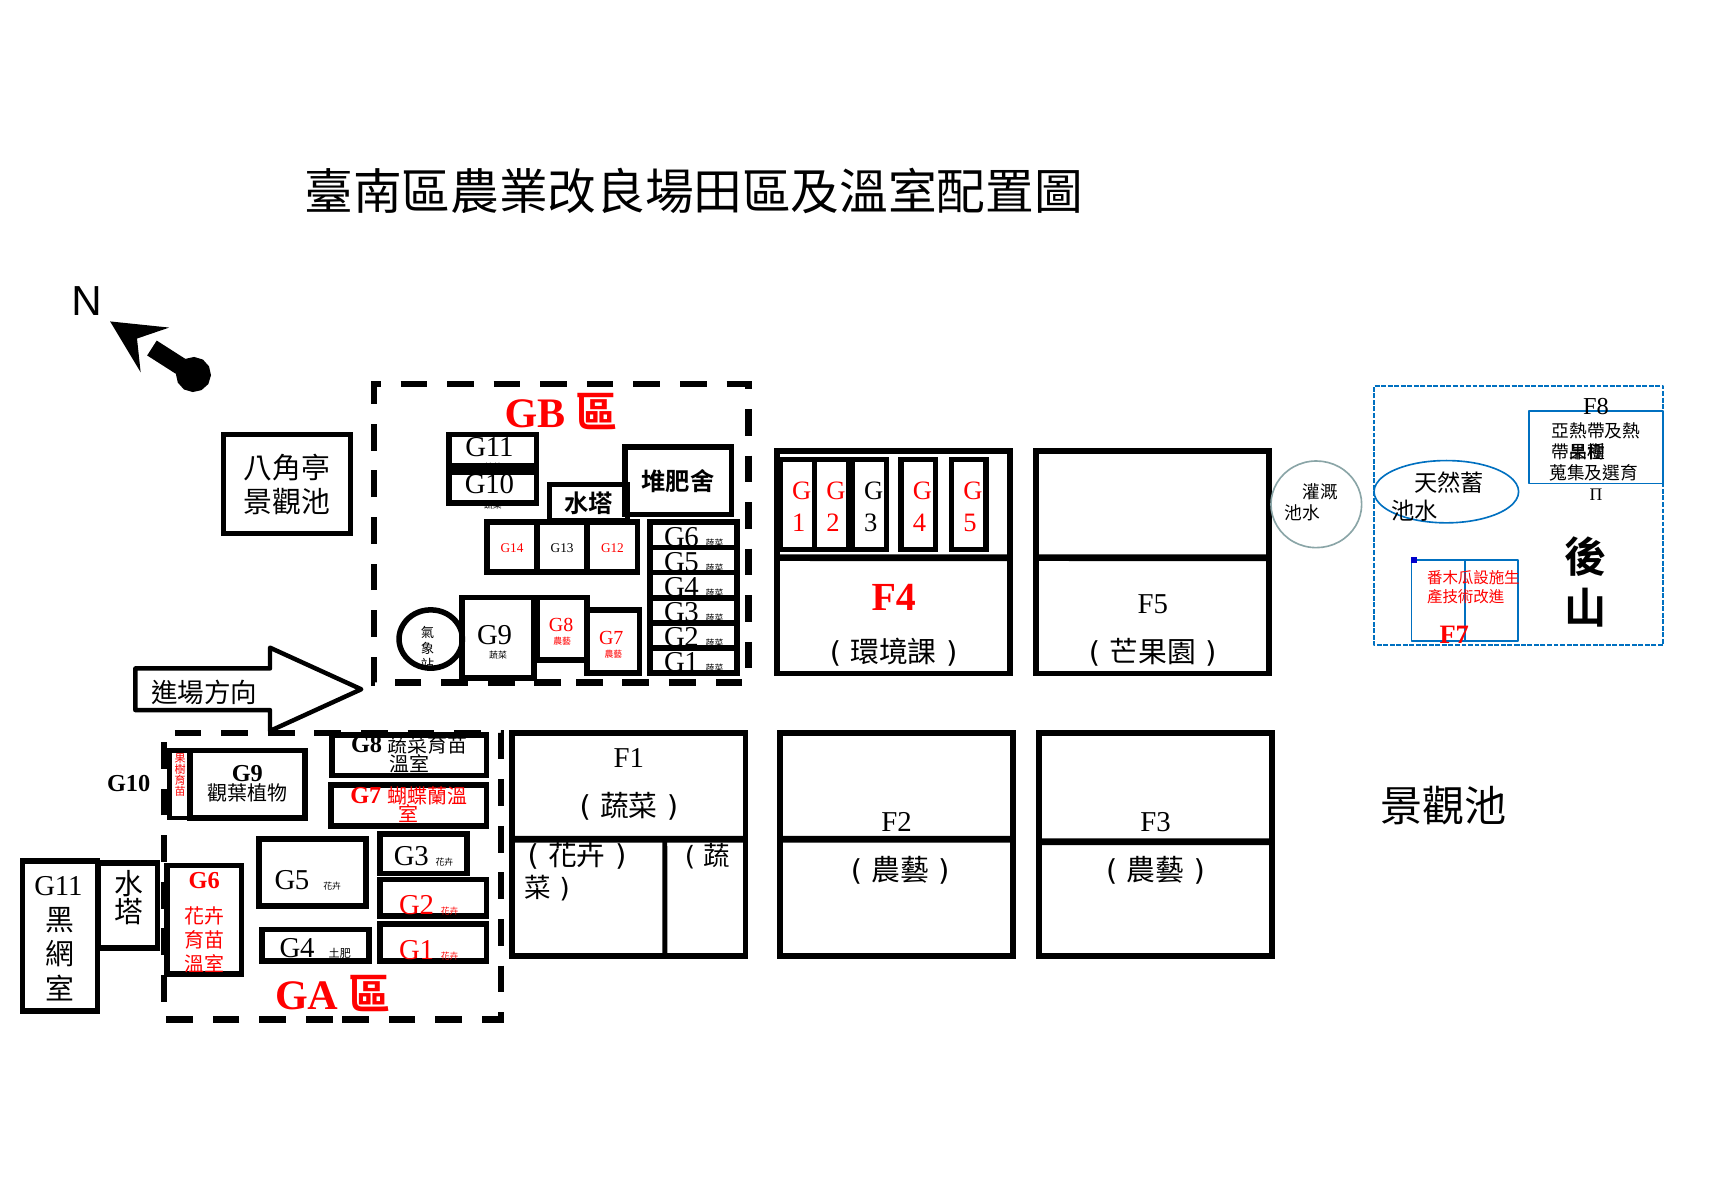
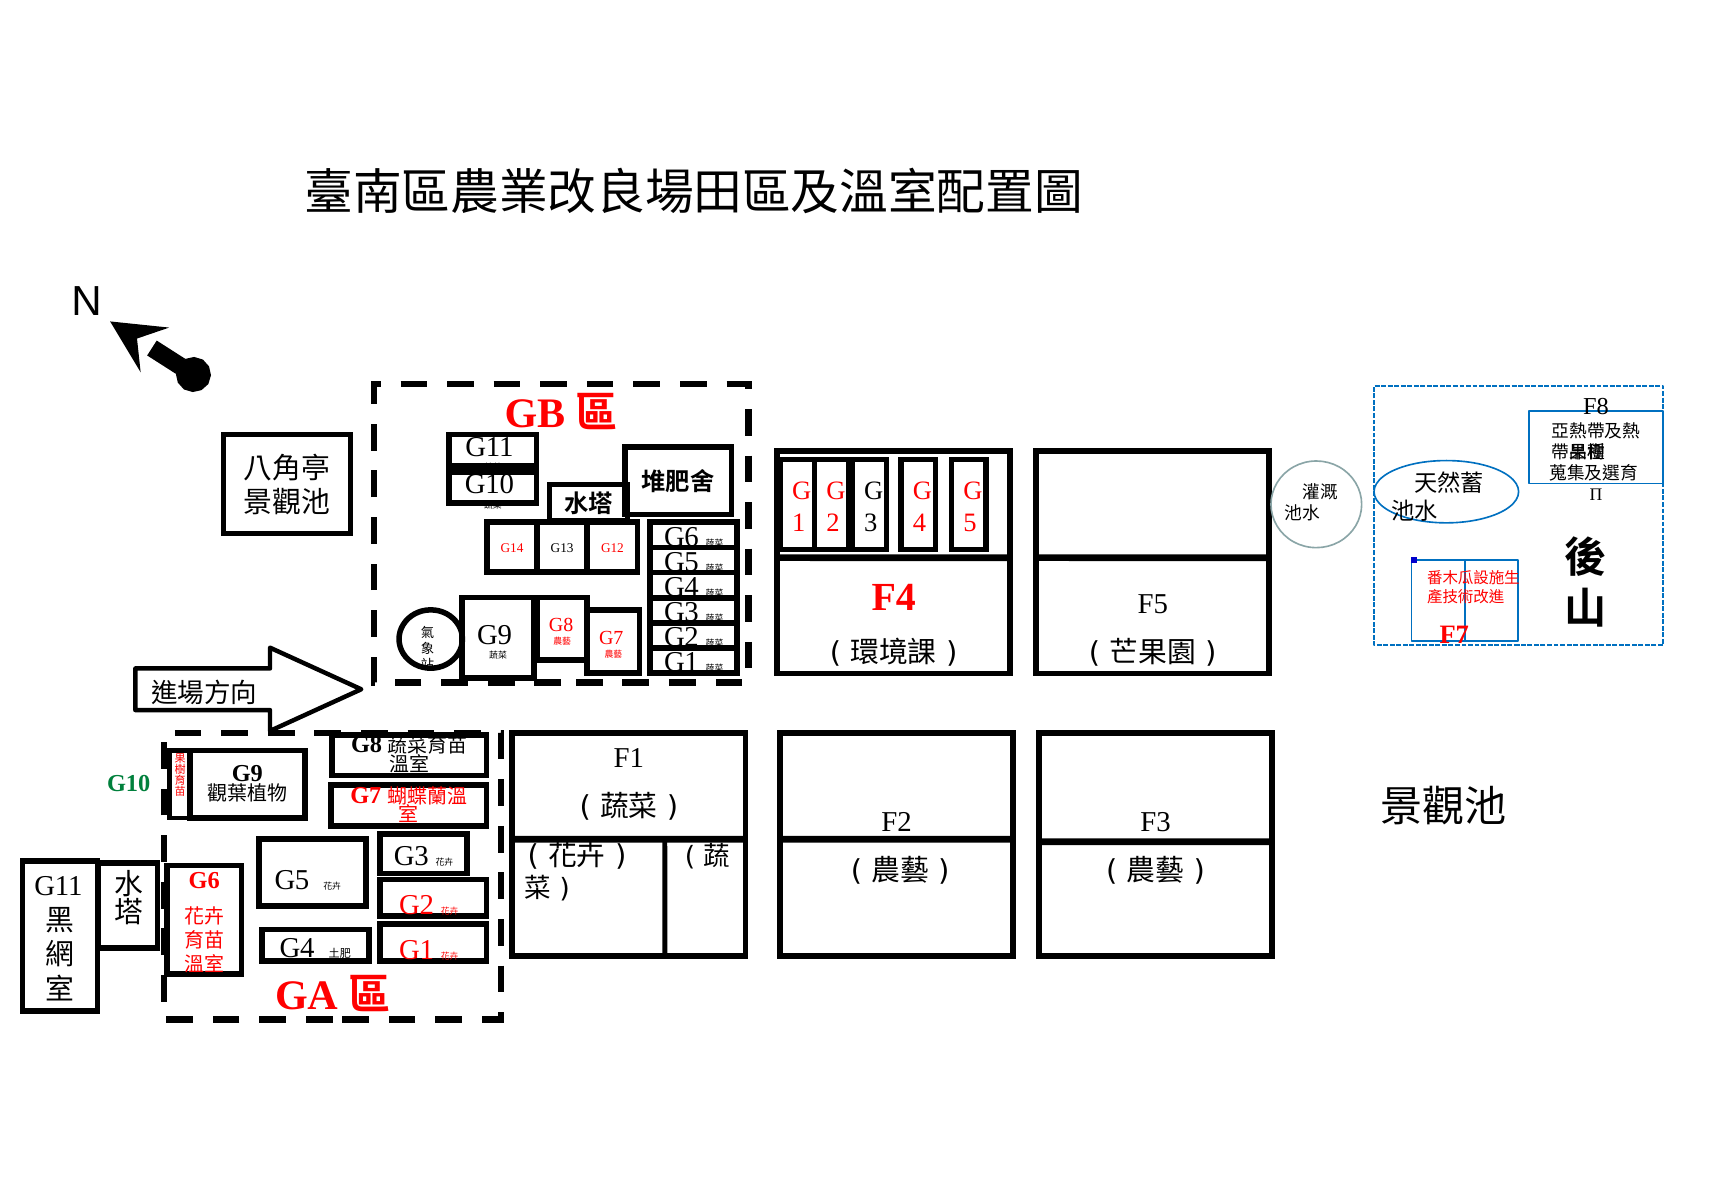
G10 at (129, 784) colour: black -> green
